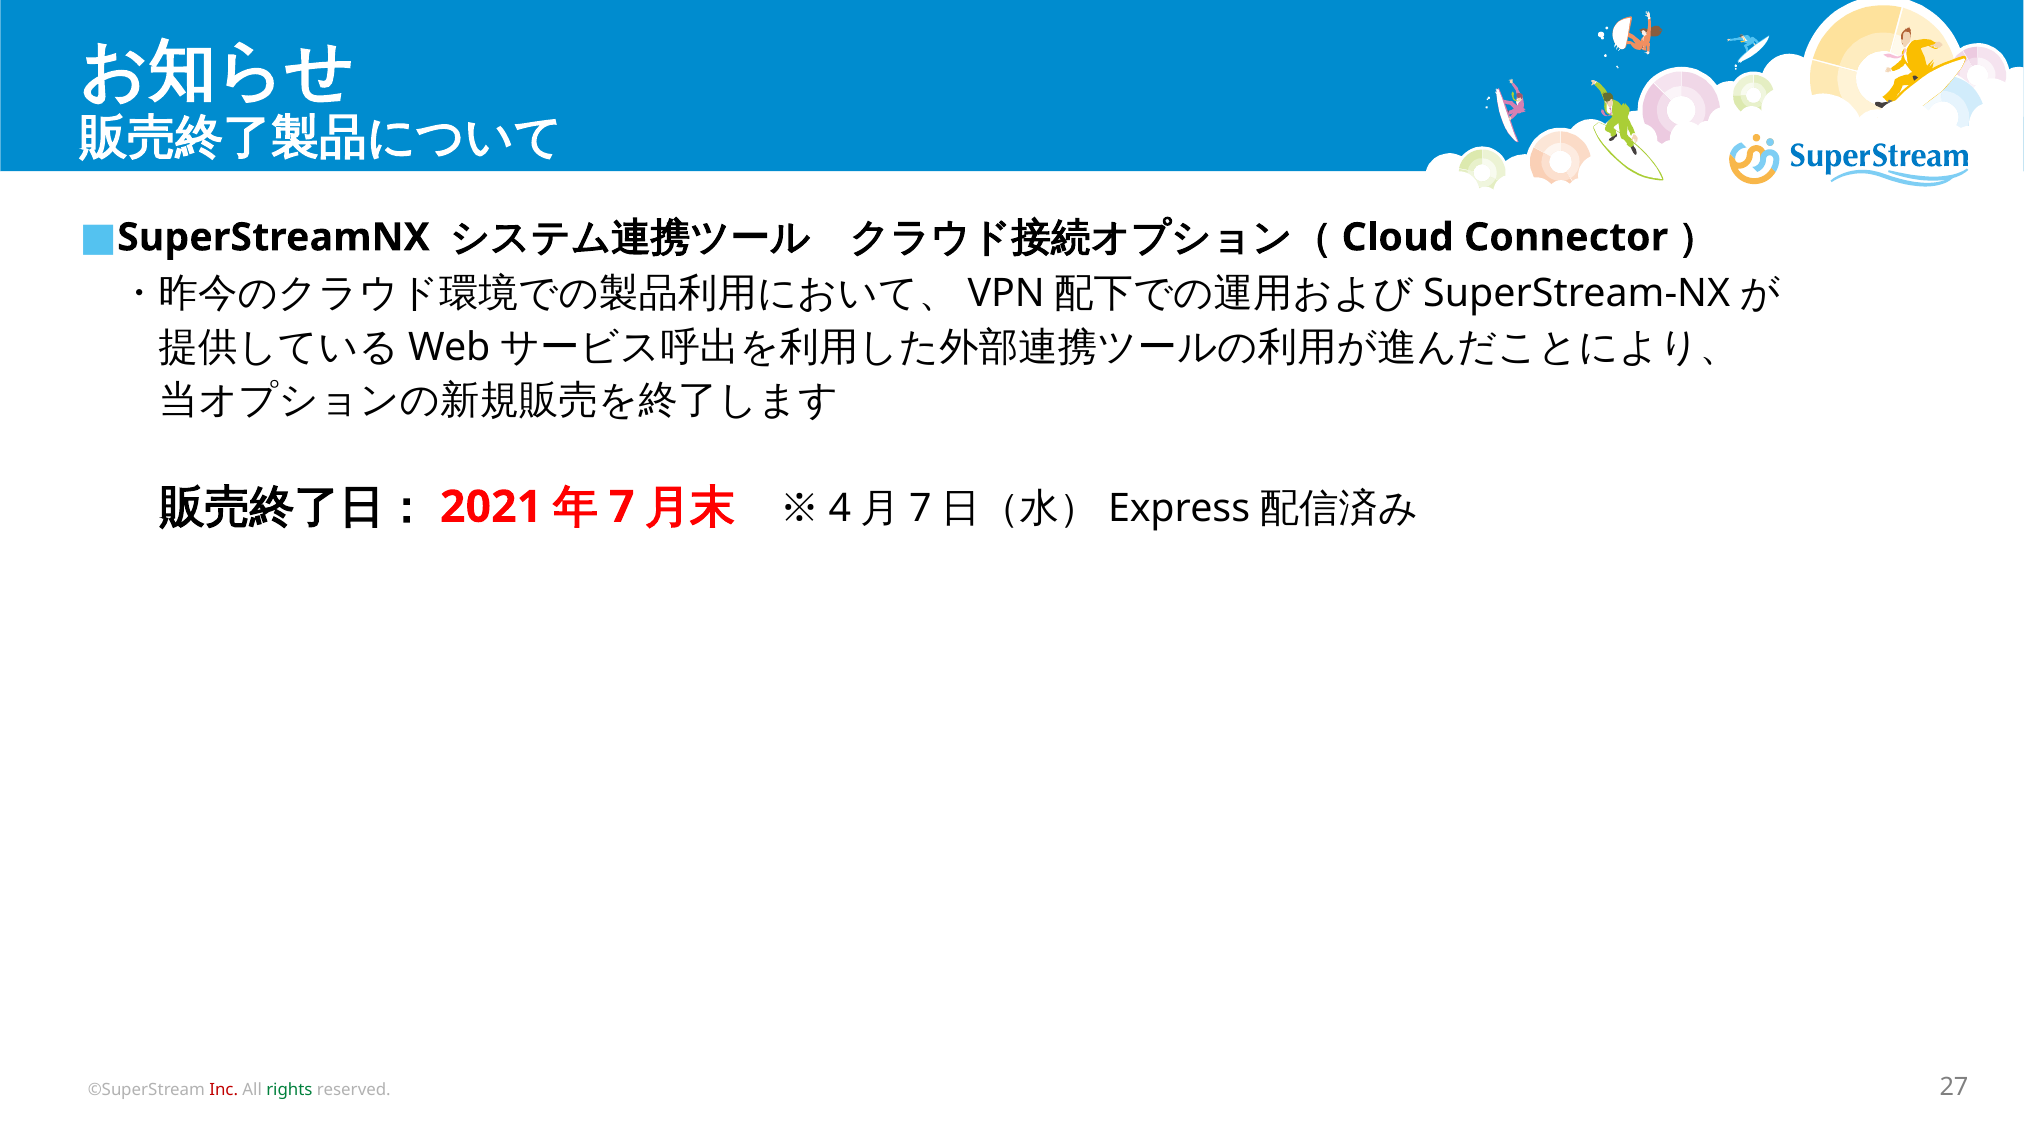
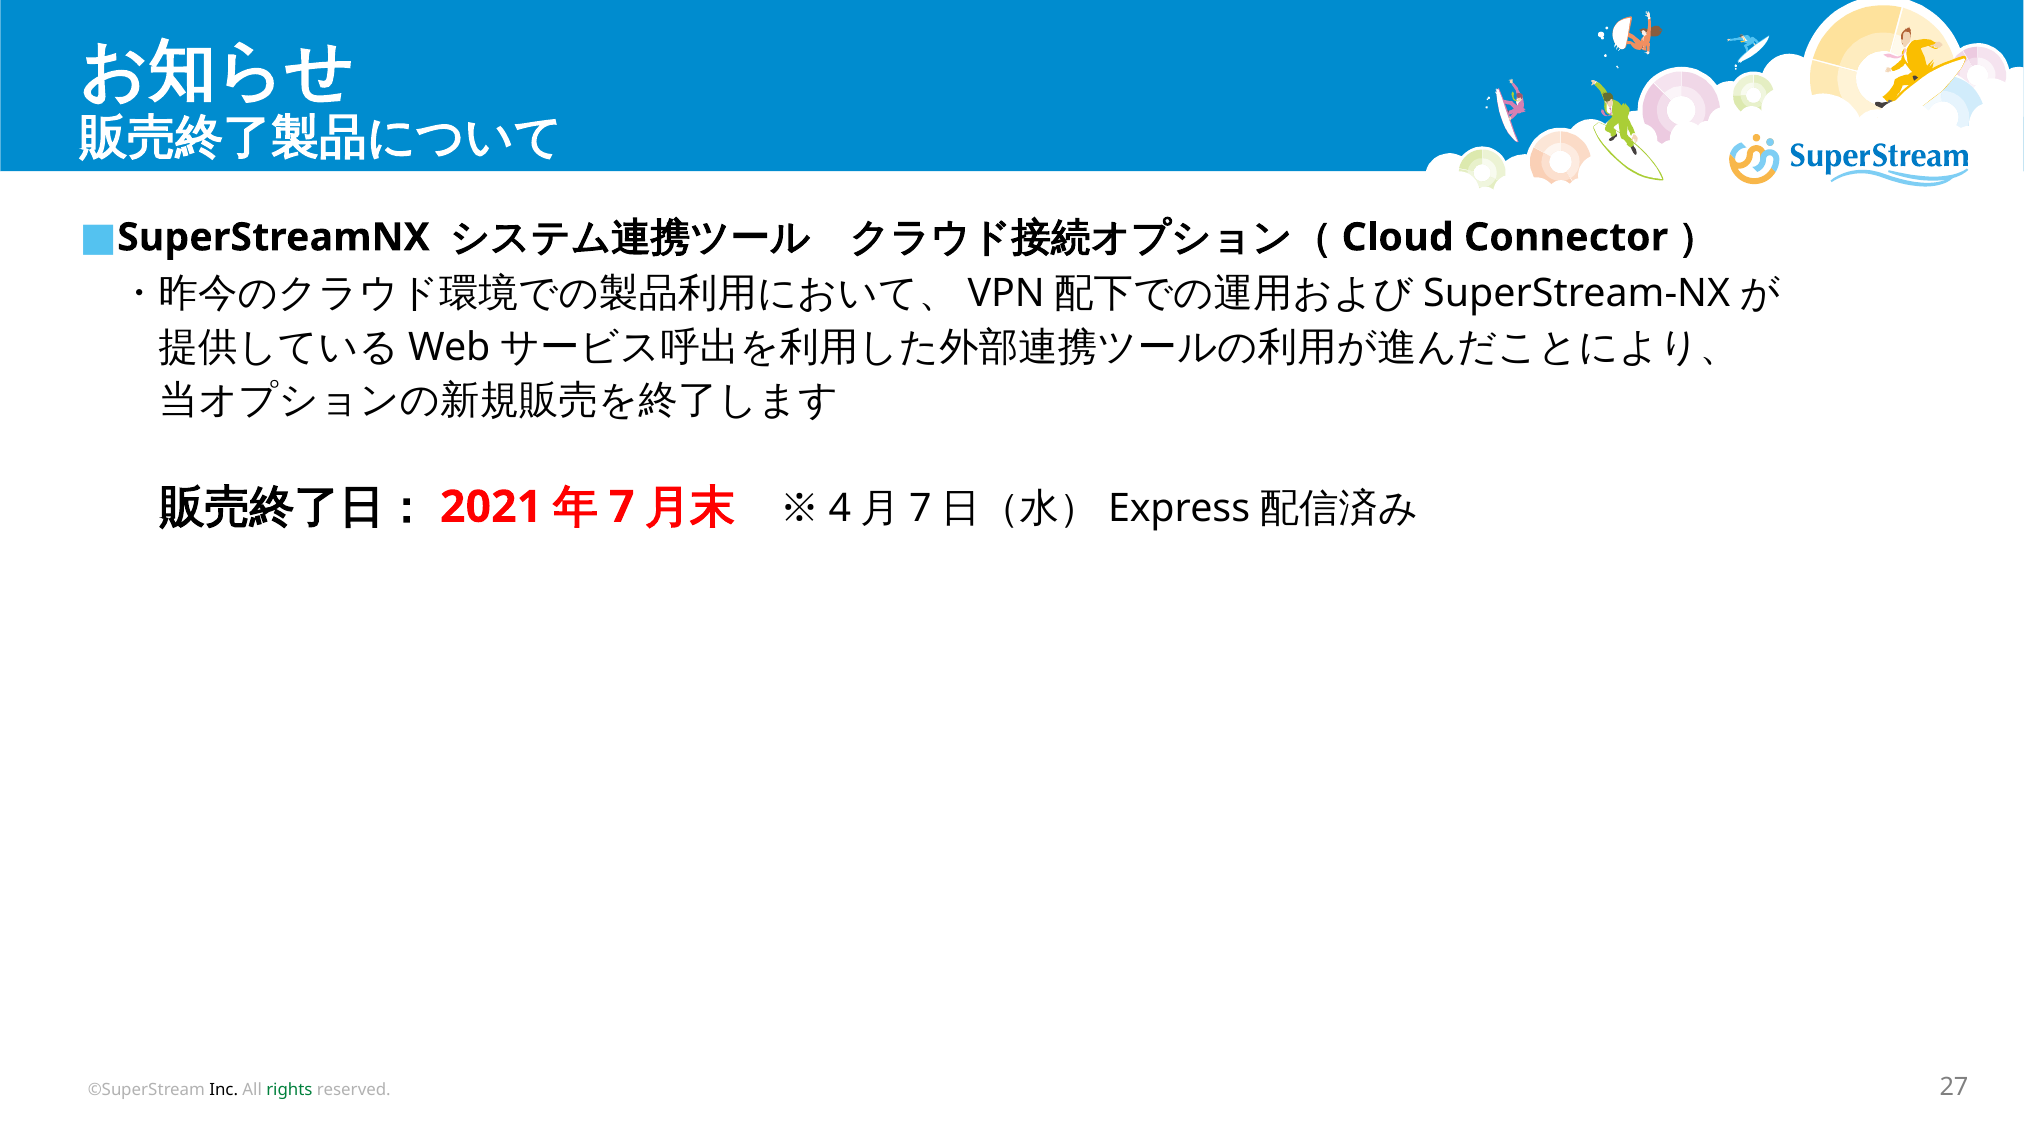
Inc colour: red -> black
